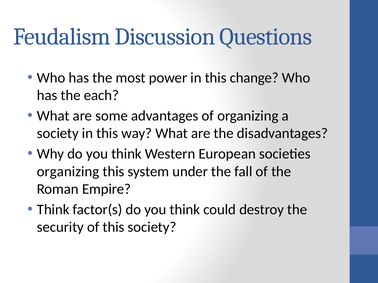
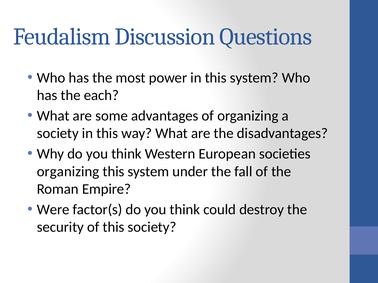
in this change: change -> system
Think at (53, 210): Think -> Were
